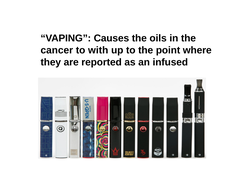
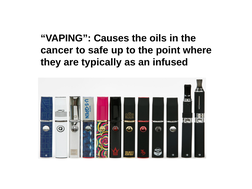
with: with -> safe
reported: reported -> typically
